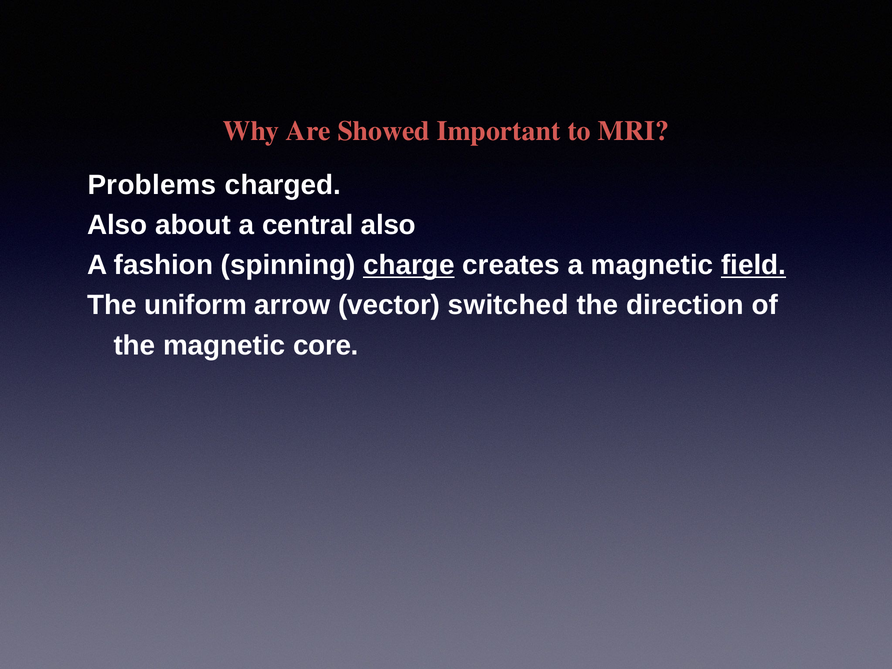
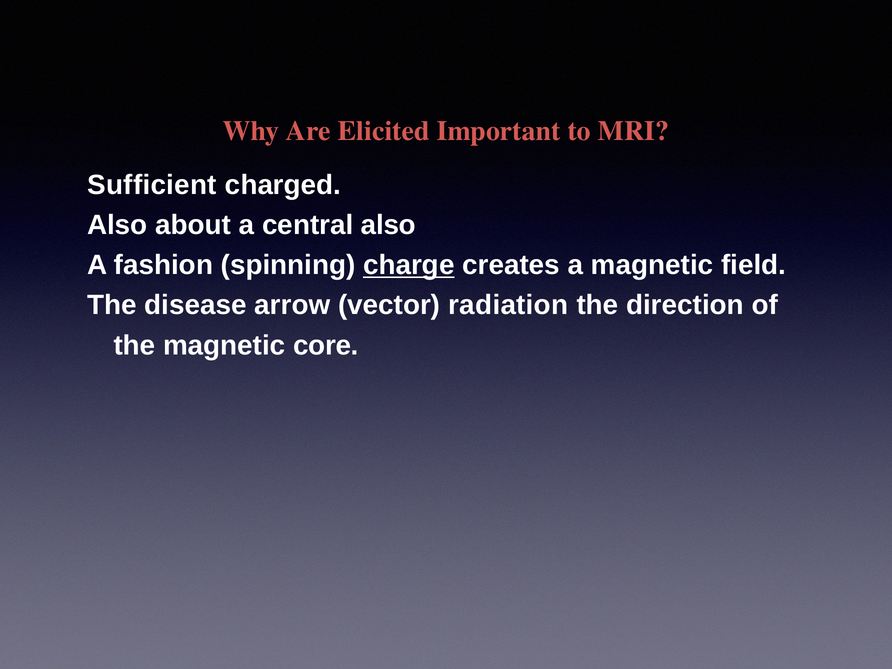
Showed: Showed -> Elicited
Problems: Problems -> Sufficient
field underline: present -> none
uniform: uniform -> disease
switched: switched -> radiation
